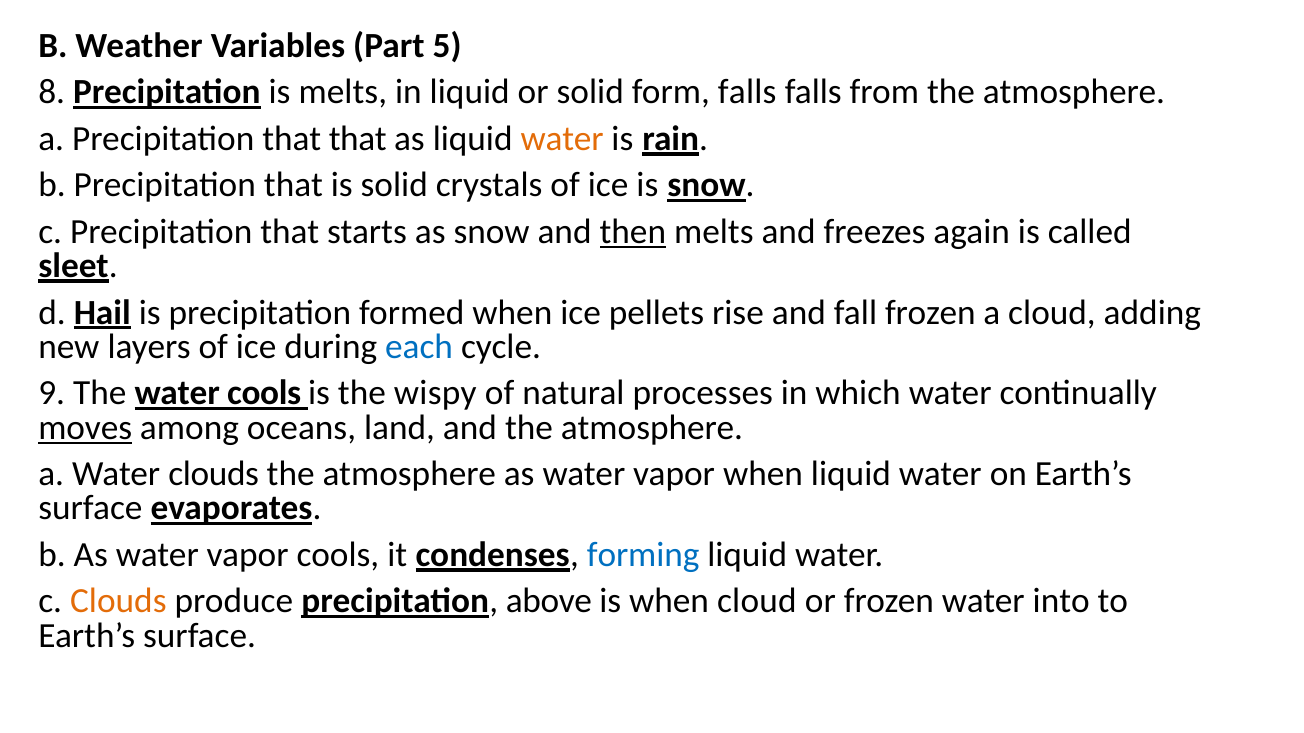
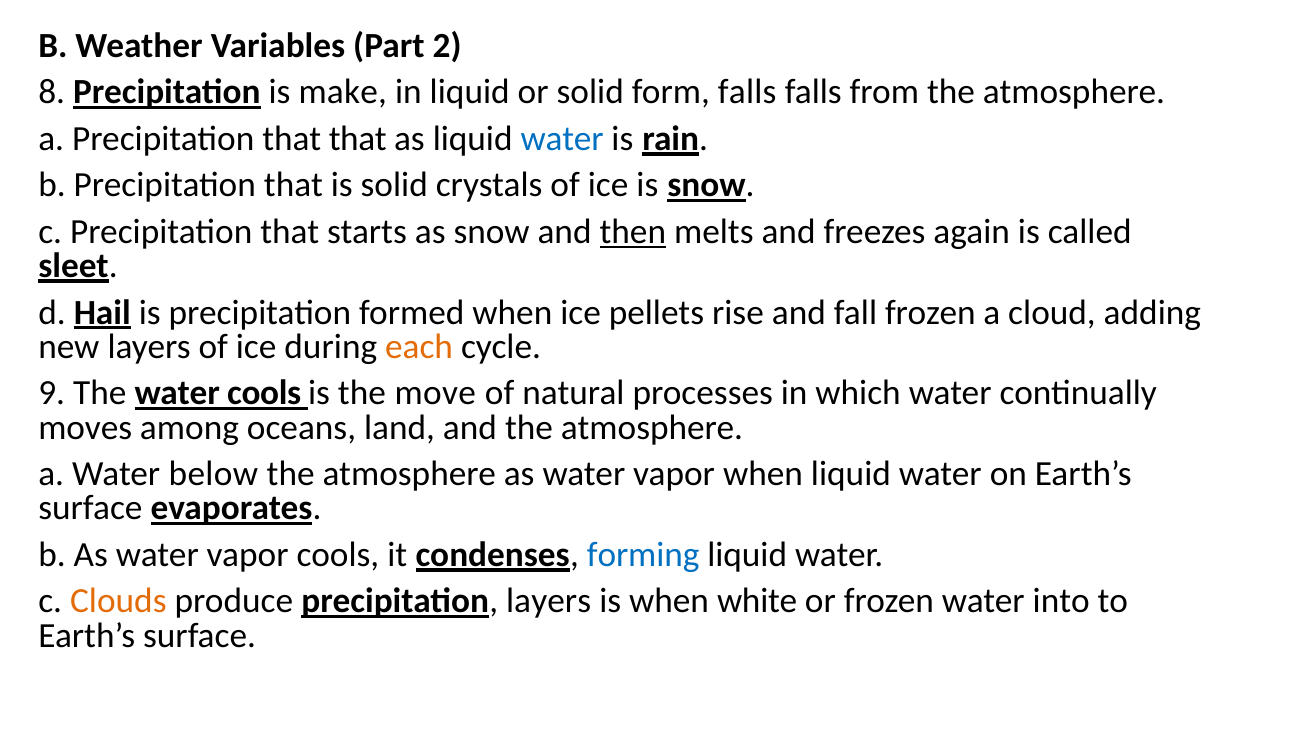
5: 5 -> 2
is melts: melts -> make
water at (562, 139) colour: orange -> blue
each colour: blue -> orange
wispy: wispy -> move
moves underline: present -> none
Water clouds: clouds -> below
precipitation above: above -> layers
when cloud: cloud -> white
